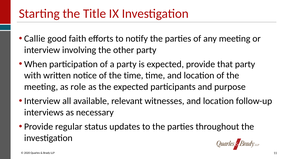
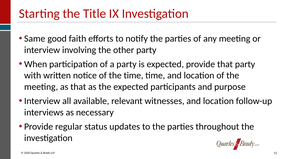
Callie: Callie -> Same
as role: role -> that
